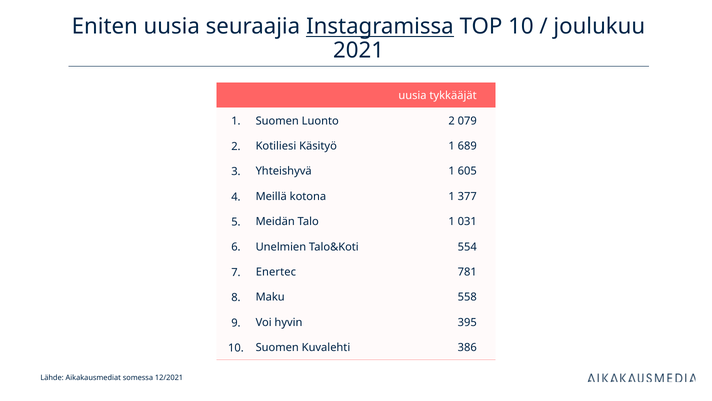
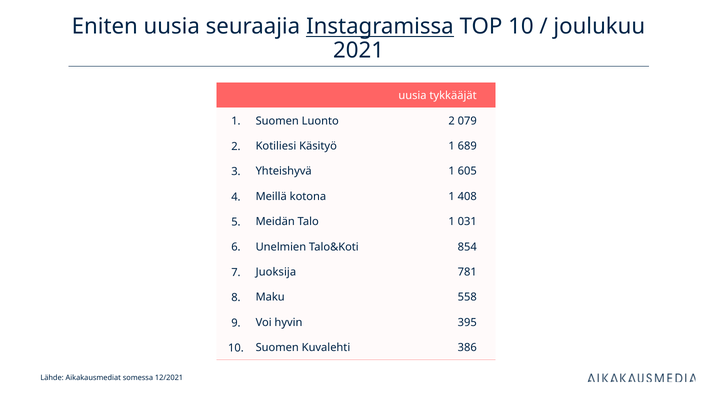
377: 377 -> 408
554: 554 -> 854
Enertec: Enertec -> Juoksija
